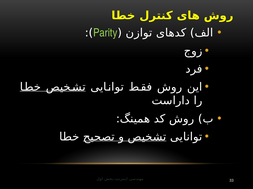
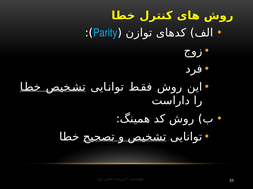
Parity colour: light green -> light blue
